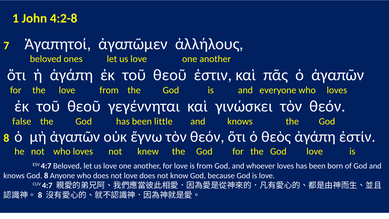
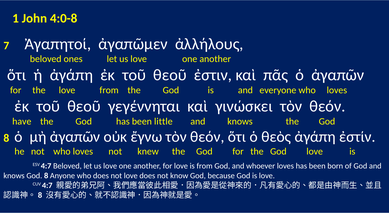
4:2-8: 4:2-8 -> 4:0-8
false: false -> have
